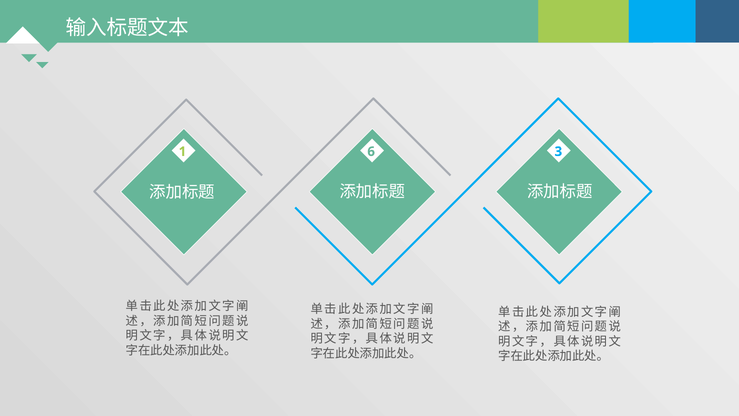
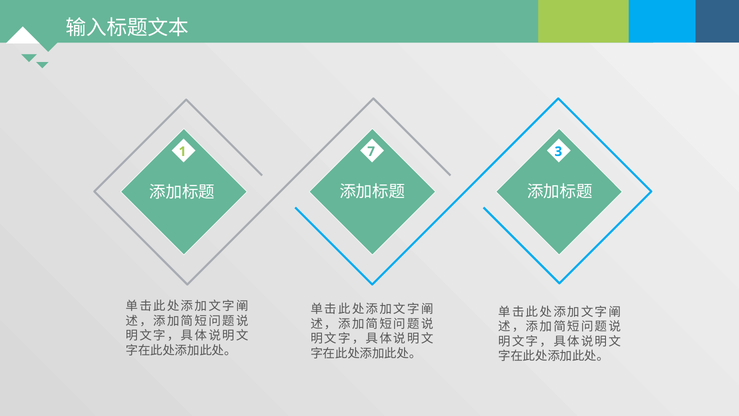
6: 6 -> 7
